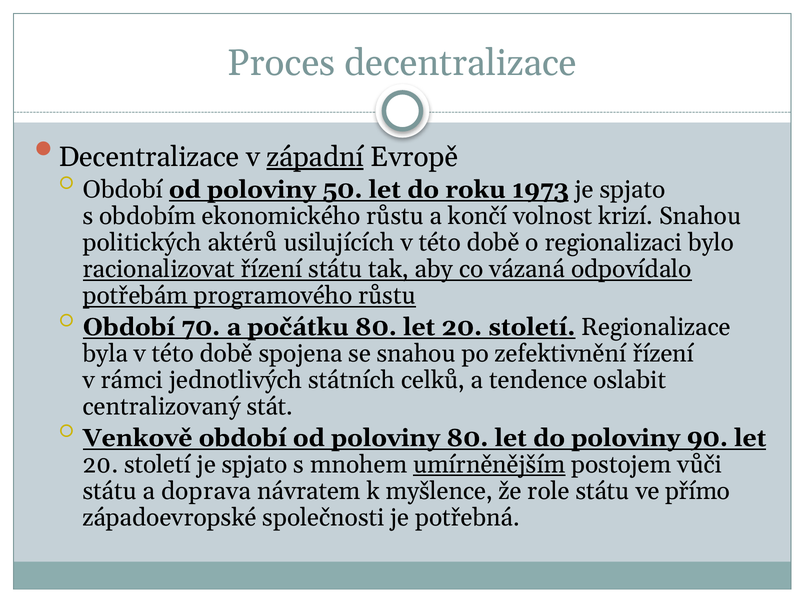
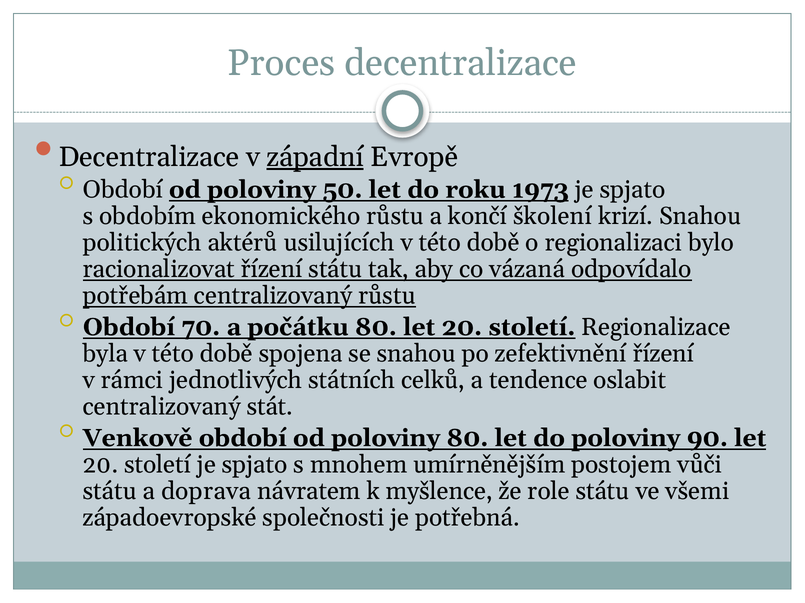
volnost: volnost -> školení
potřebám programového: programového -> centralizovaný
umírněnějším underline: present -> none
přímo: přímo -> všemi
